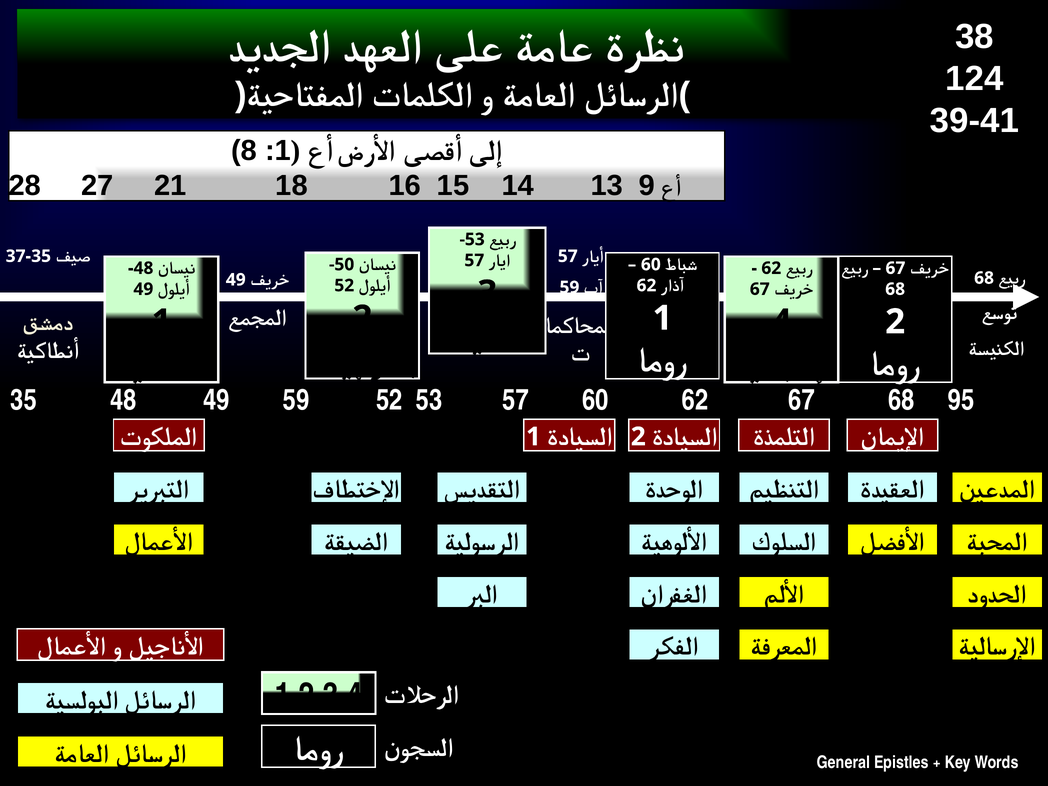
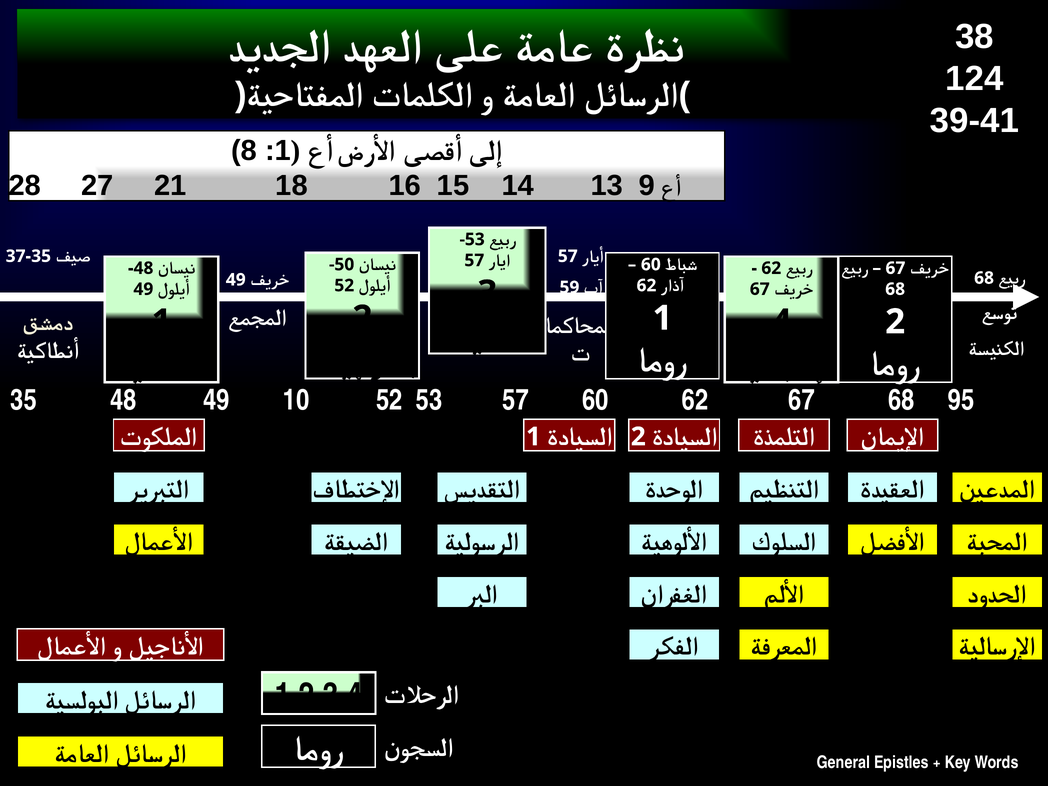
49 59: 59 -> 10
